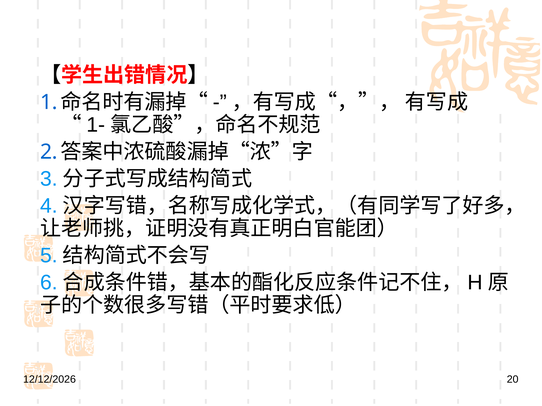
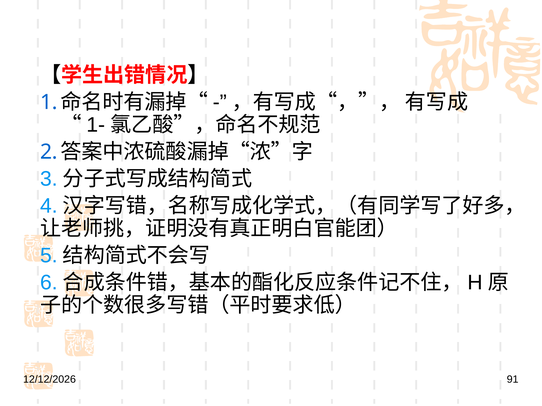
20: 20 -> 91
